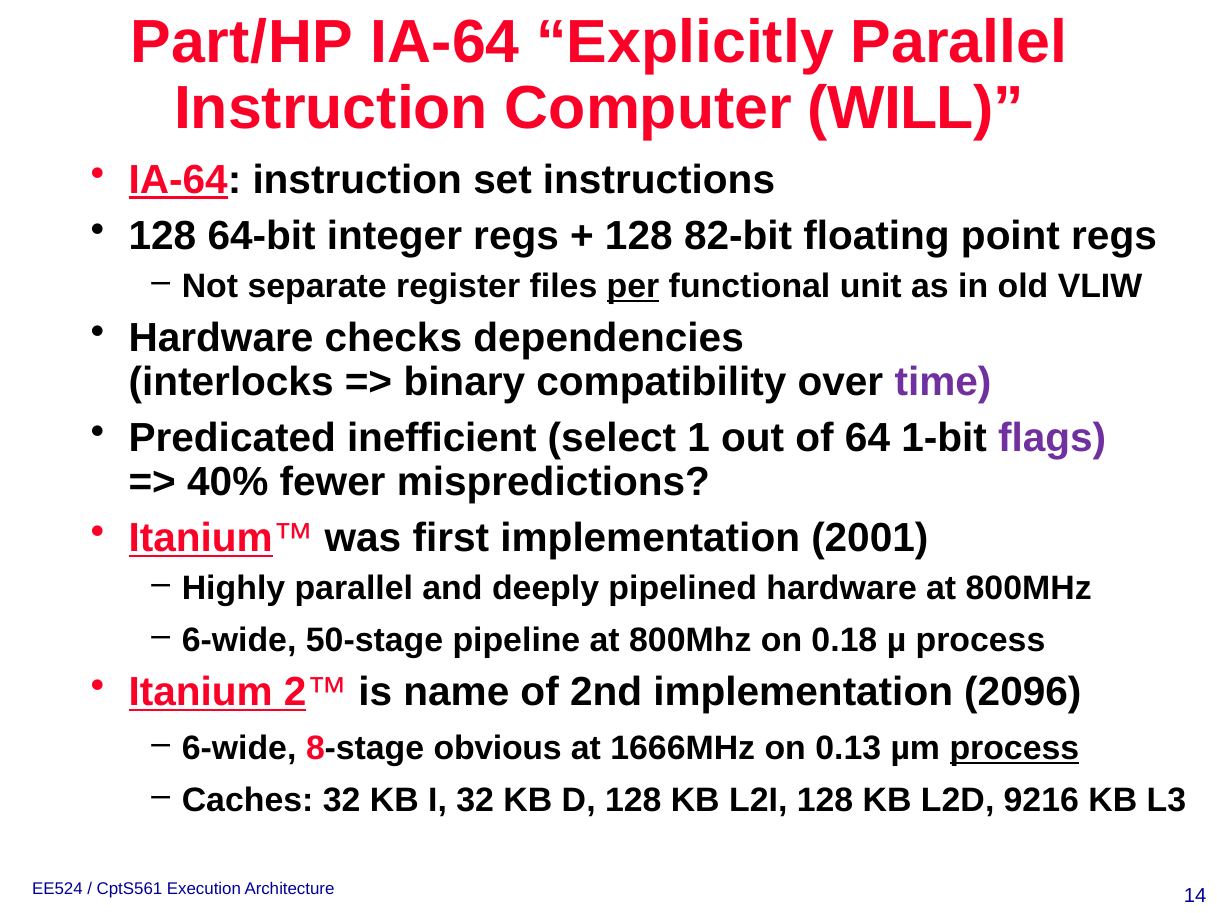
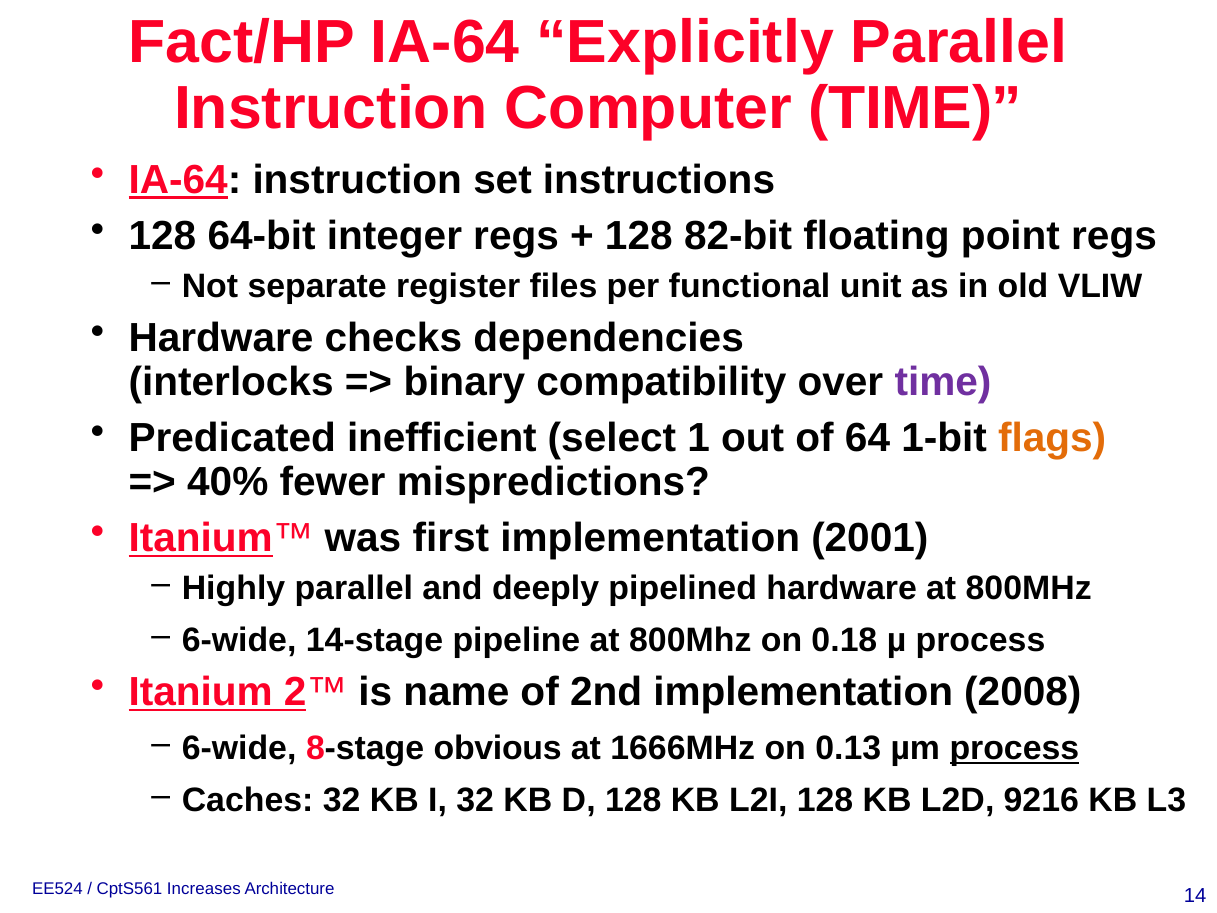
Part/HP: Part/HP -> Fact/HP
Computer WILL: WILL -> TIME
per underline: present -> none
flags colour: purple -> orange
50-stage: 50-stage -> 14-stage
2096: 2096 -> 2008
Execution: Execution -> Increases
